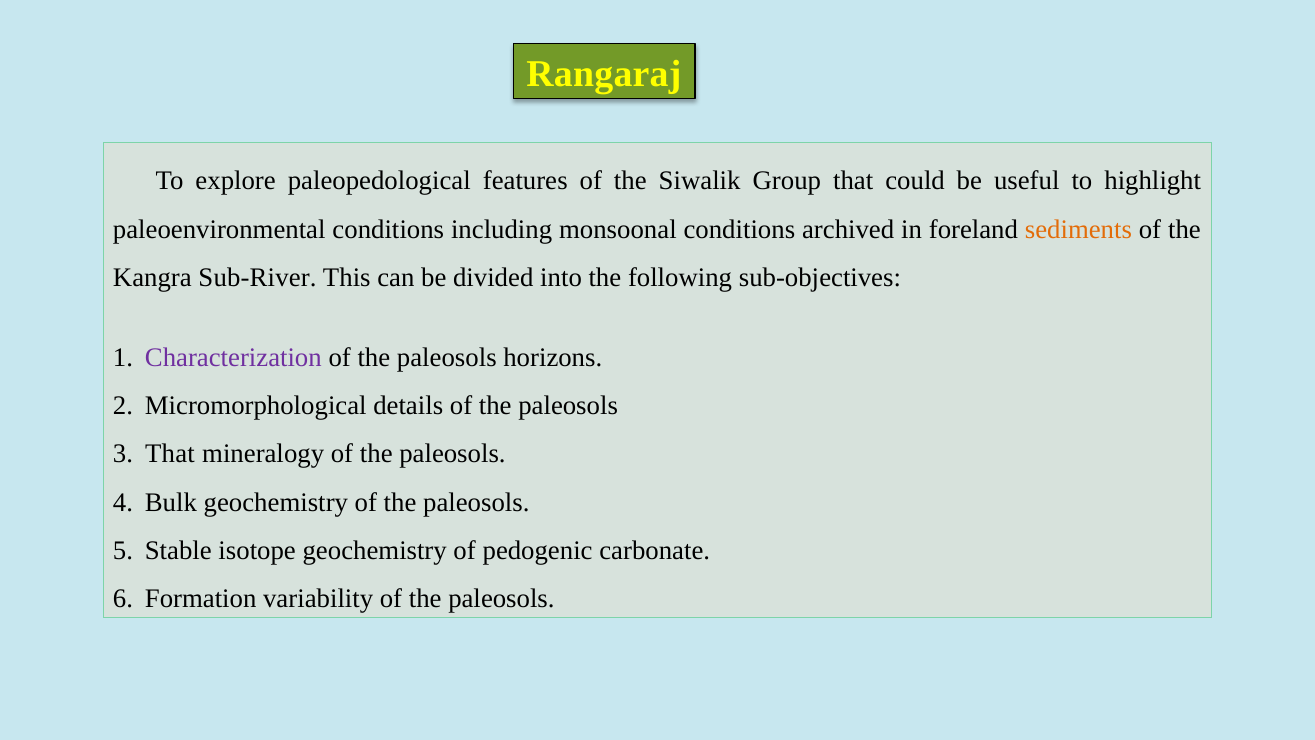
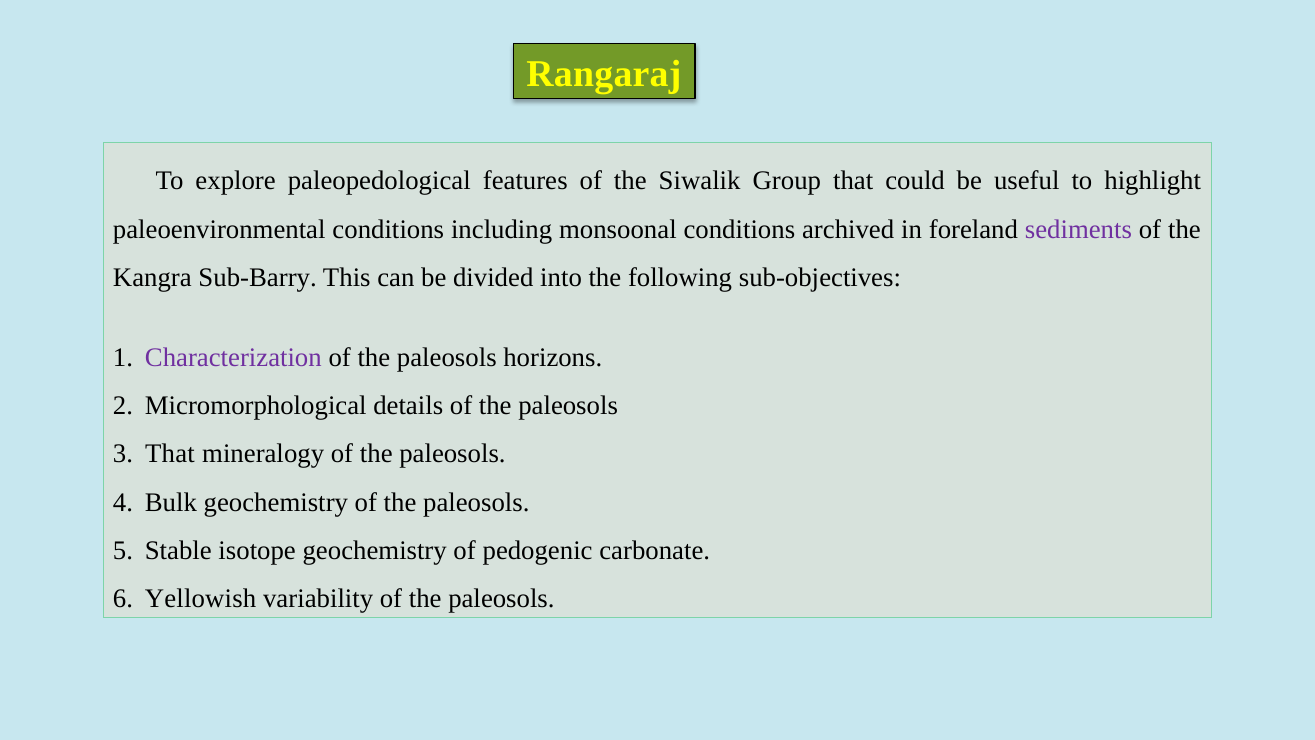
sediments colour: orange -> purple
Sub-River: Sub-River -> Sub-Barry
Formation: Formation -> Yellowish
